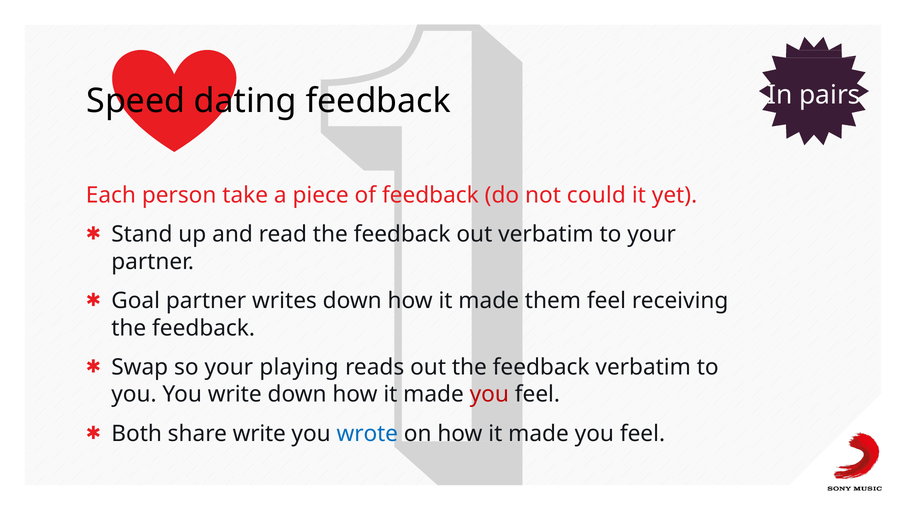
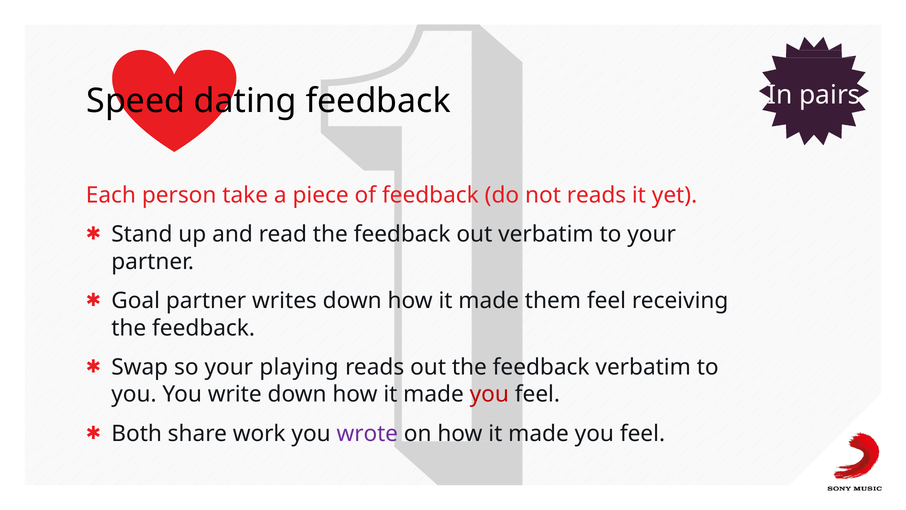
not could: could -> reads
share write: write -> work
wrote colour: blue -> purple
